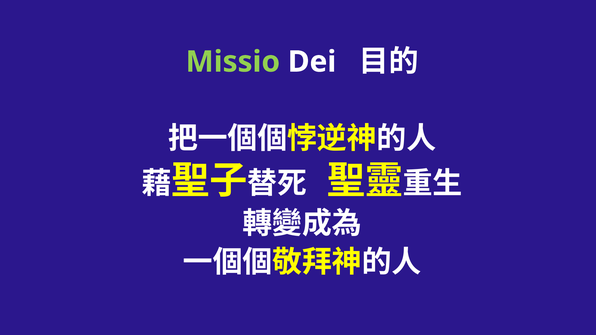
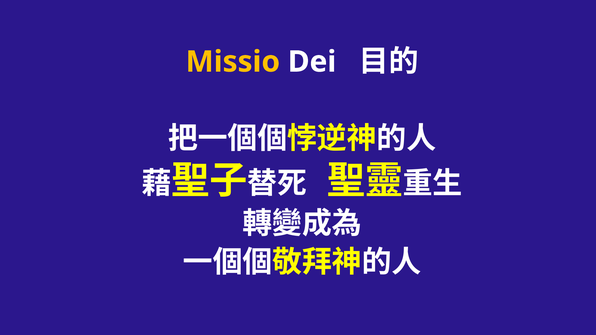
Missio colour: light green -> yellow
